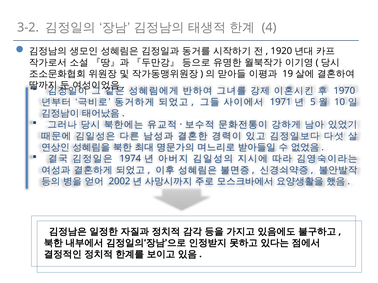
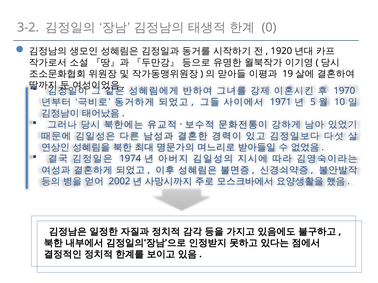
4: 4 -> 0
